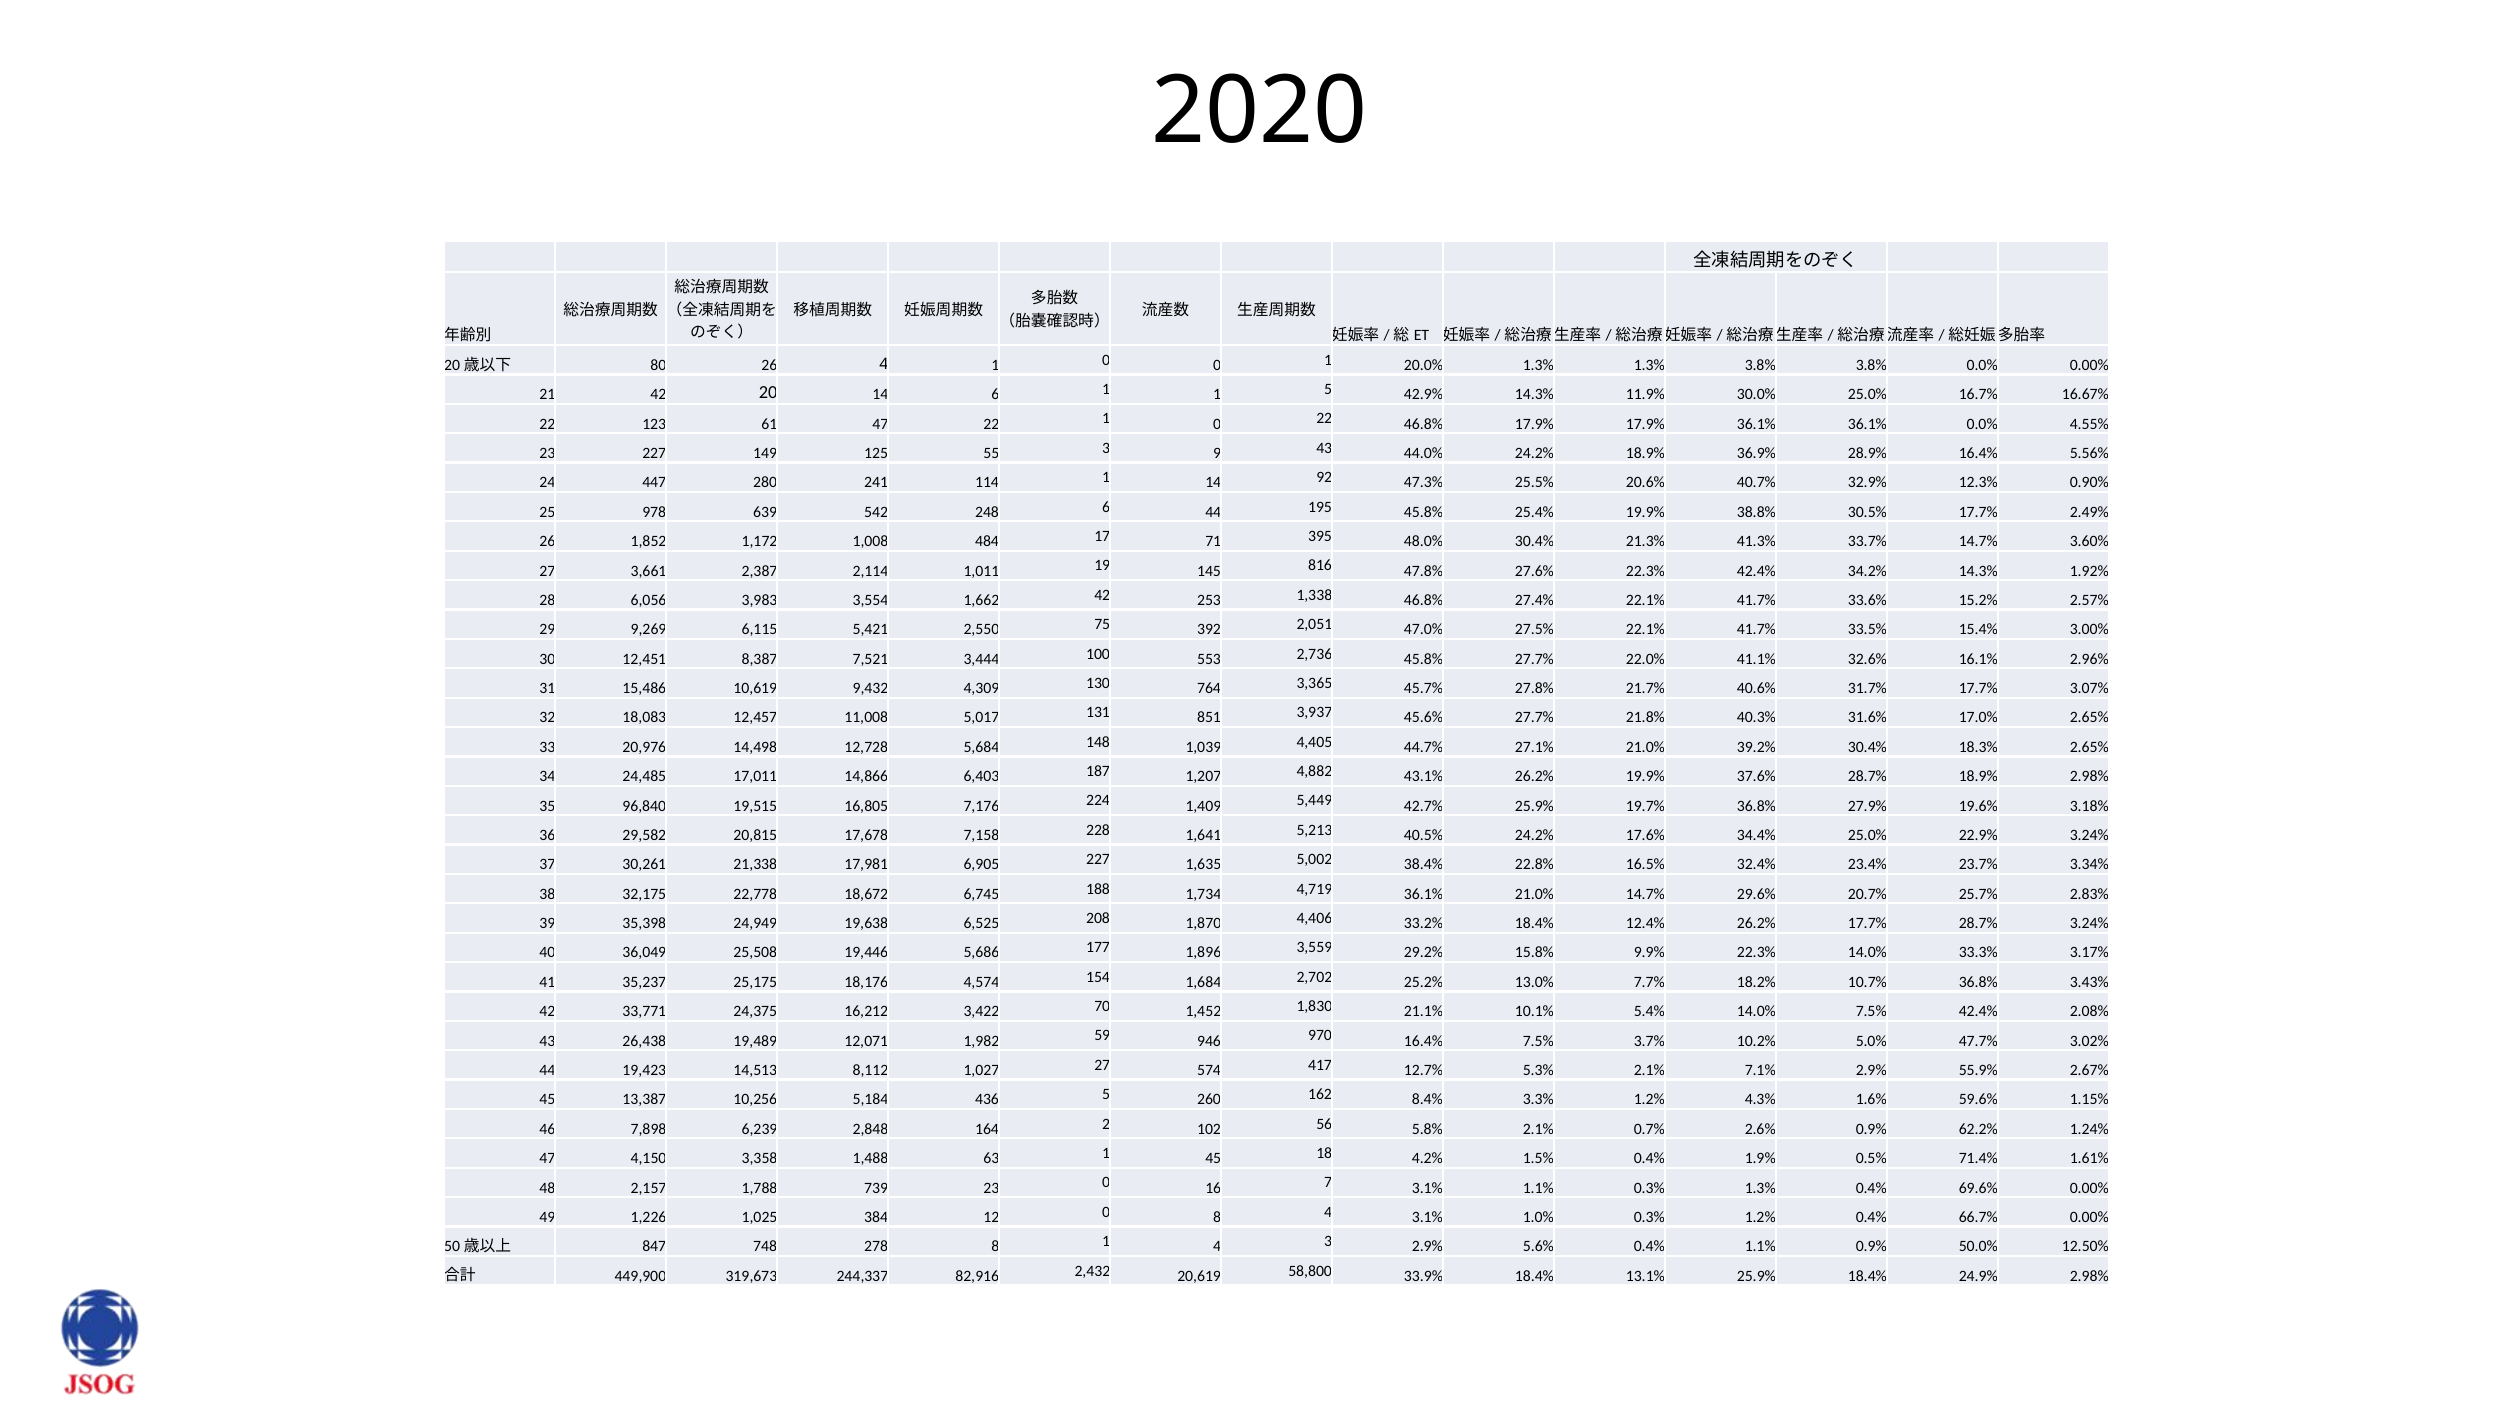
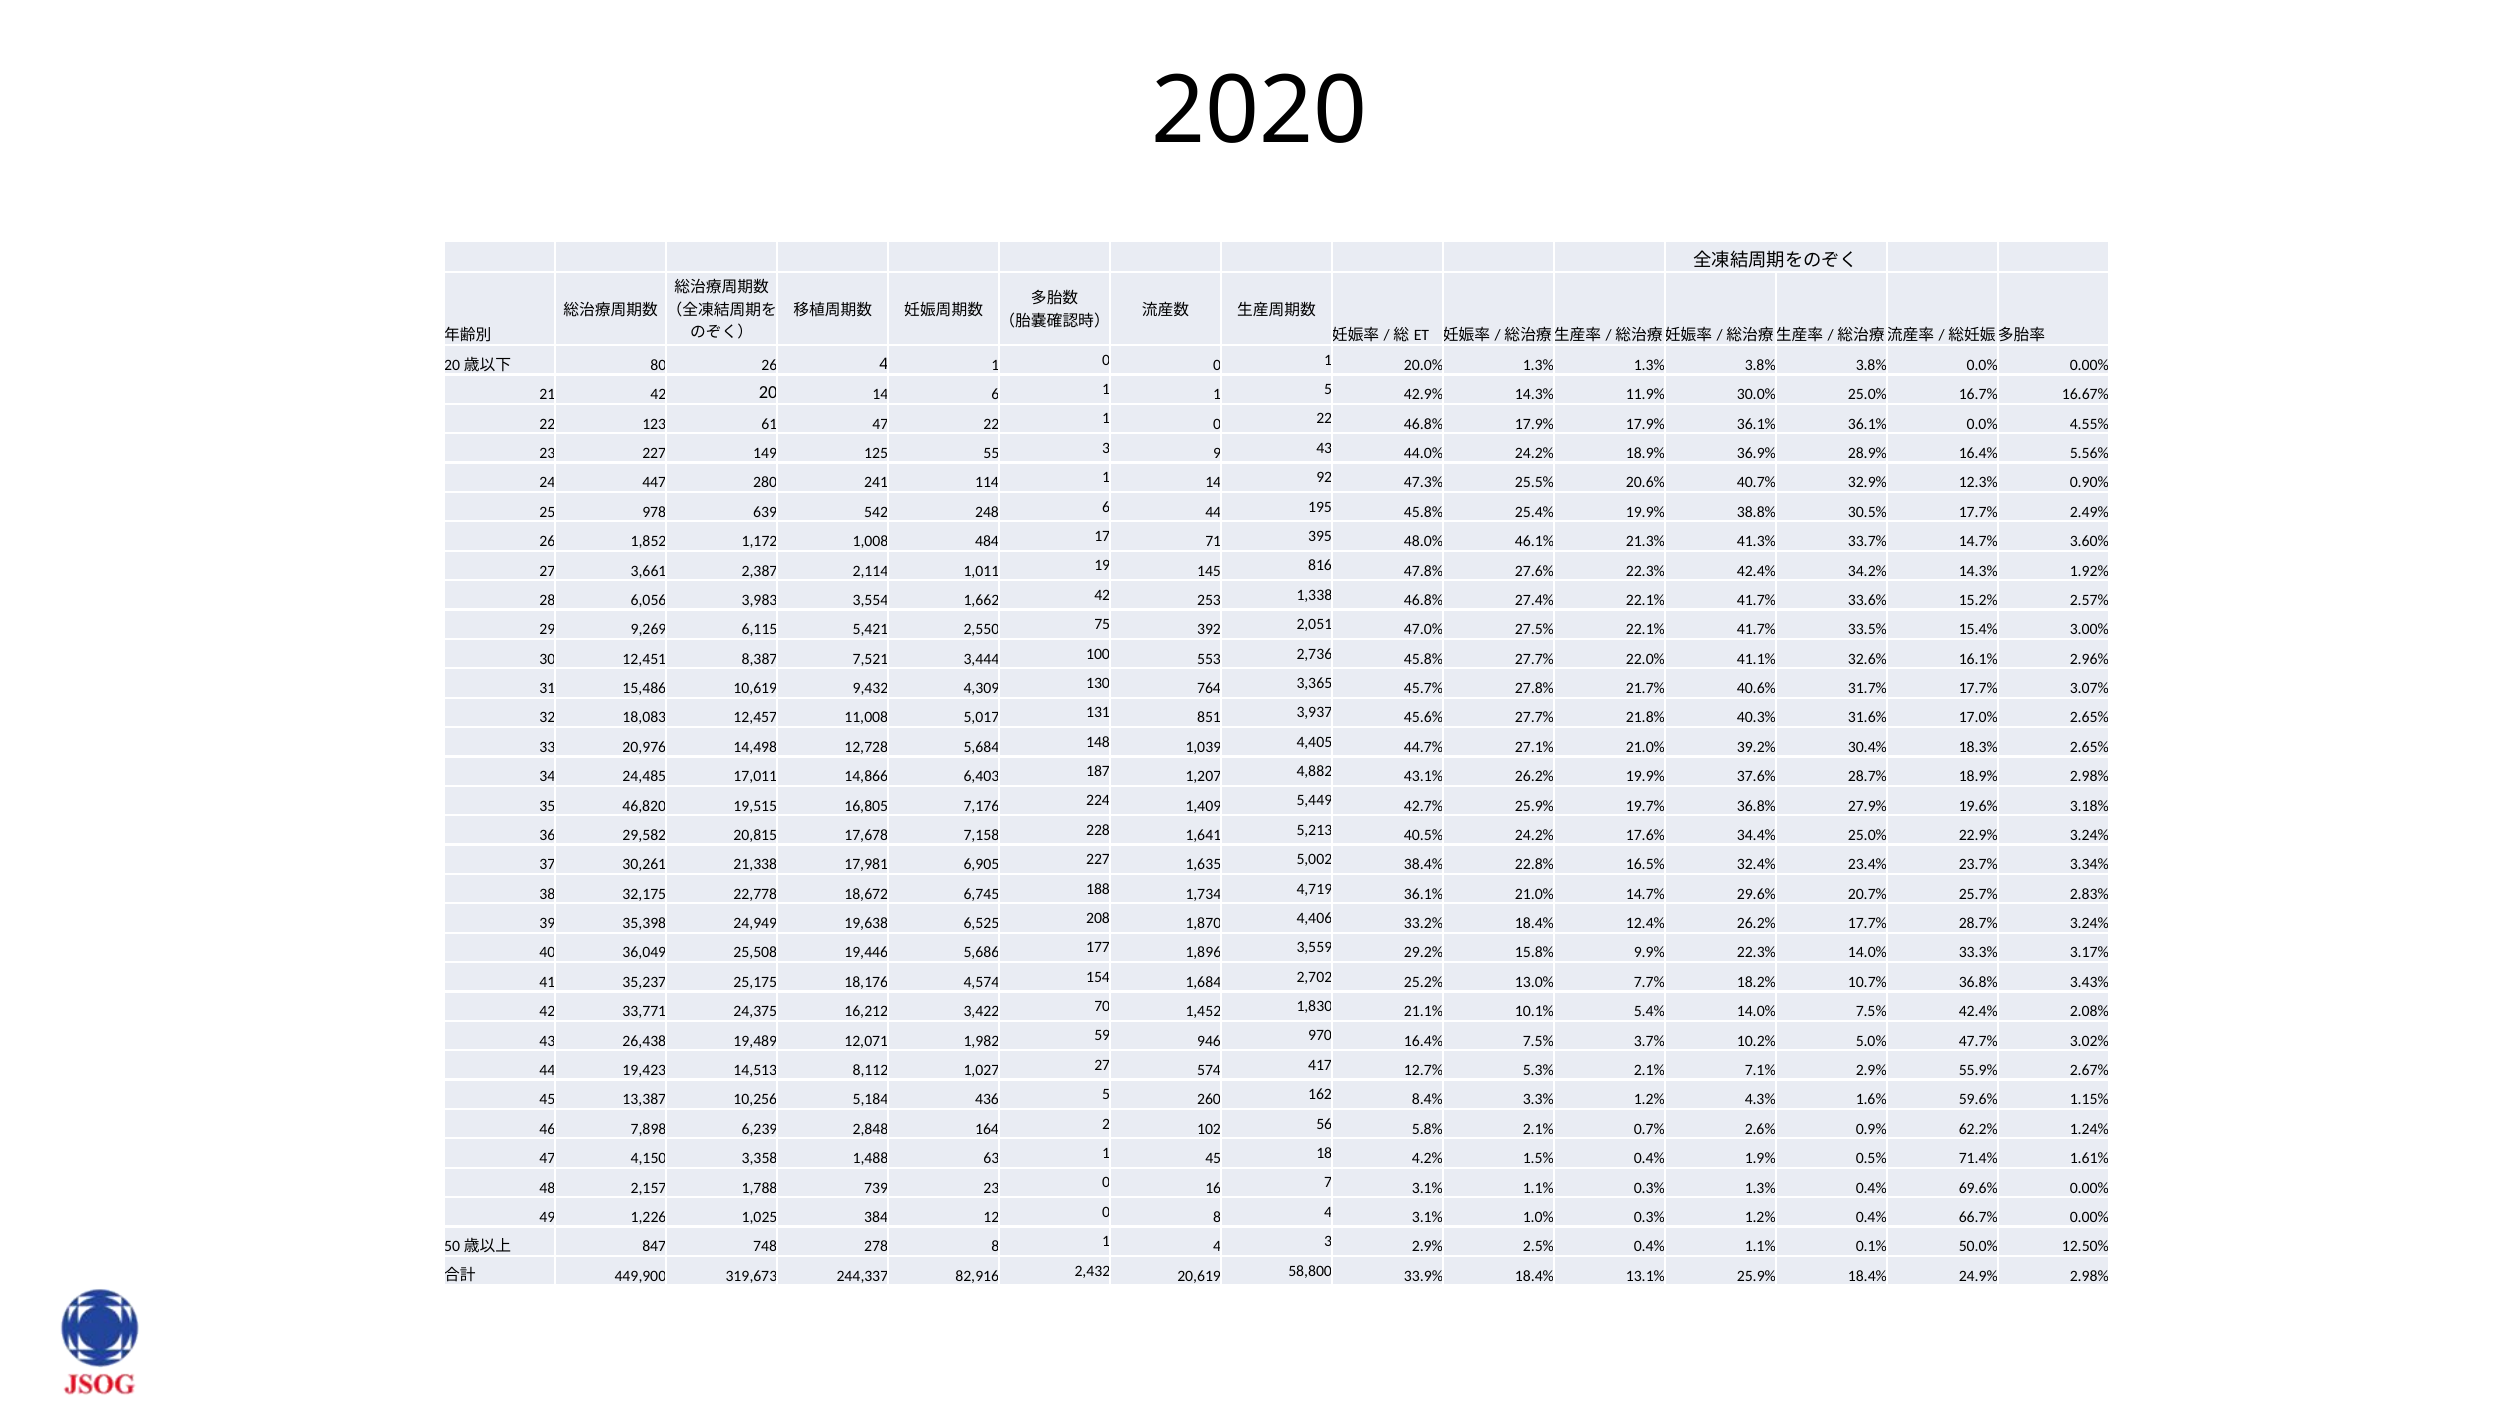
48.0% 30.4%: 30.4% -> 46.1%
96,840: 96,840 -> 46,820
5.6%: 5.6% -> 2.5%
1.1% 0.9%: 0.9% -> 0.1%
